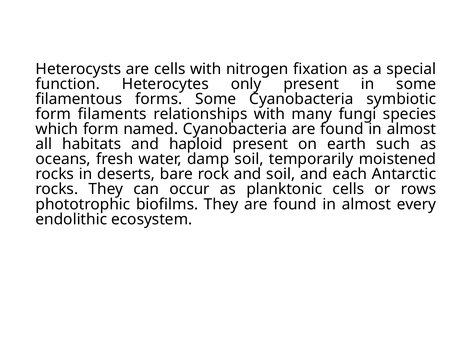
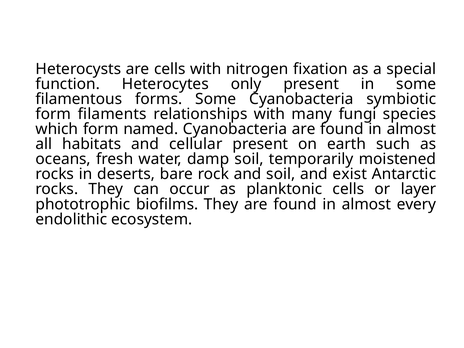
haploid: haploid -> cellular
each: each -> exist
rows: rows -> layer
